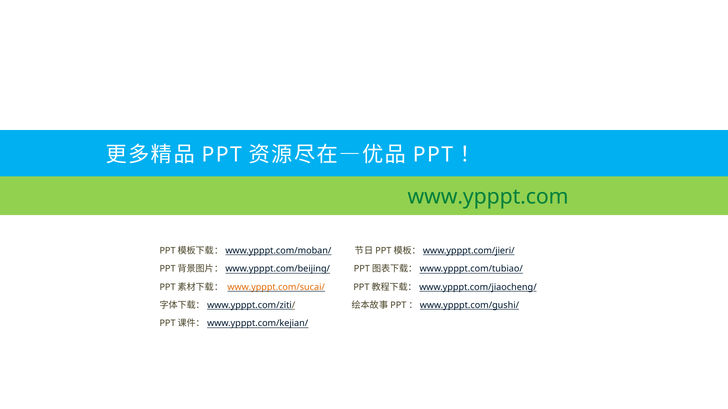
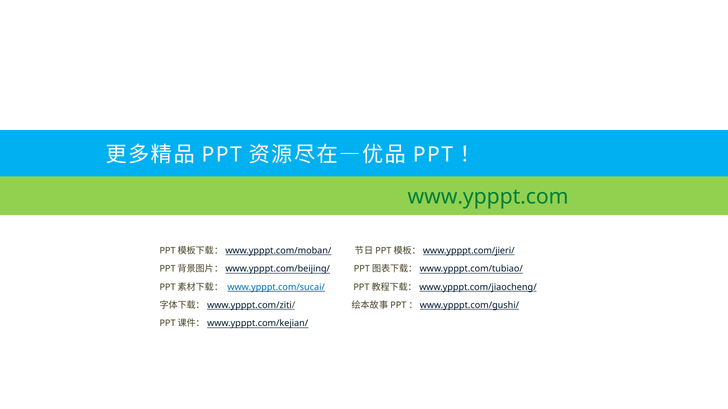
www.ypppt.com/sucai/ colour: orange -> blue
